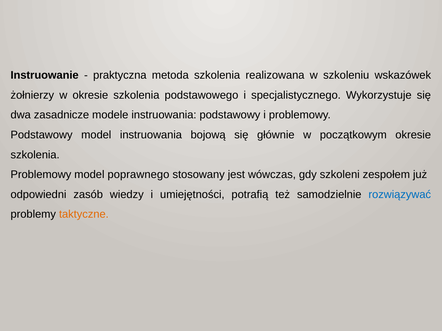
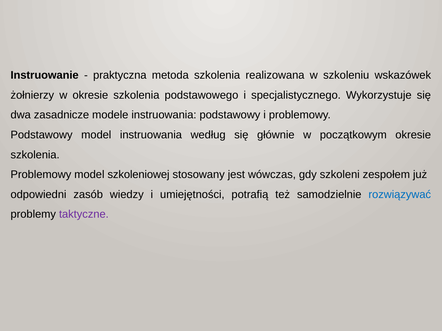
bojową: bojową -> według
poprawnego: poprawnego -> szkoleniowej
taktyczne colour: orange -> purple
